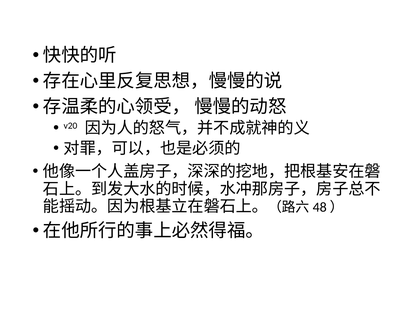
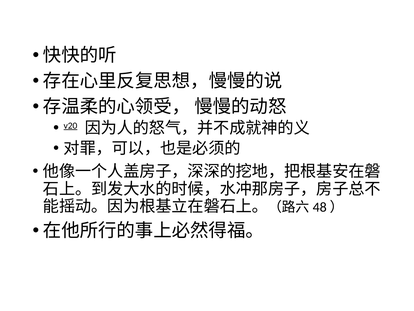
v20 underline: none -> present
